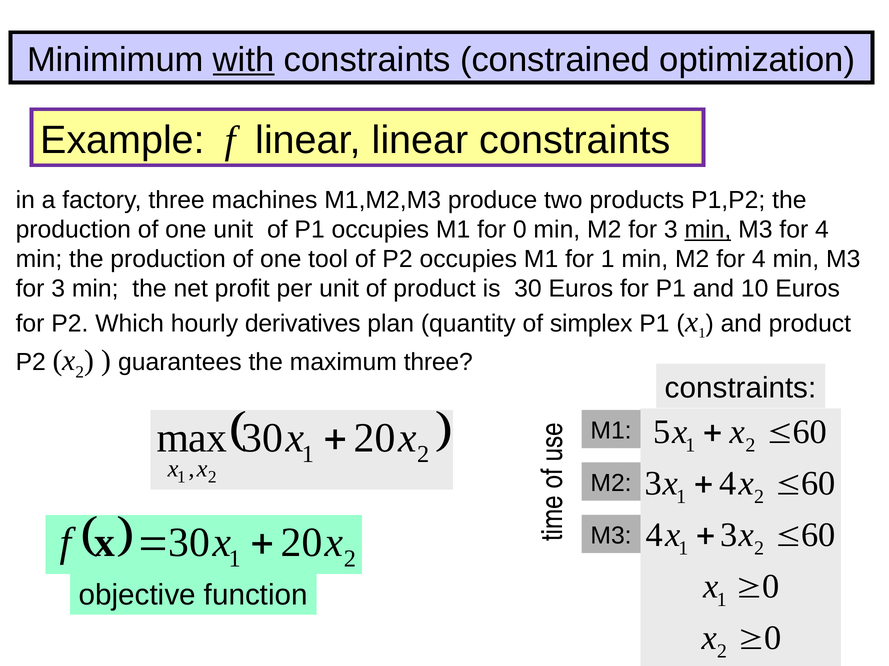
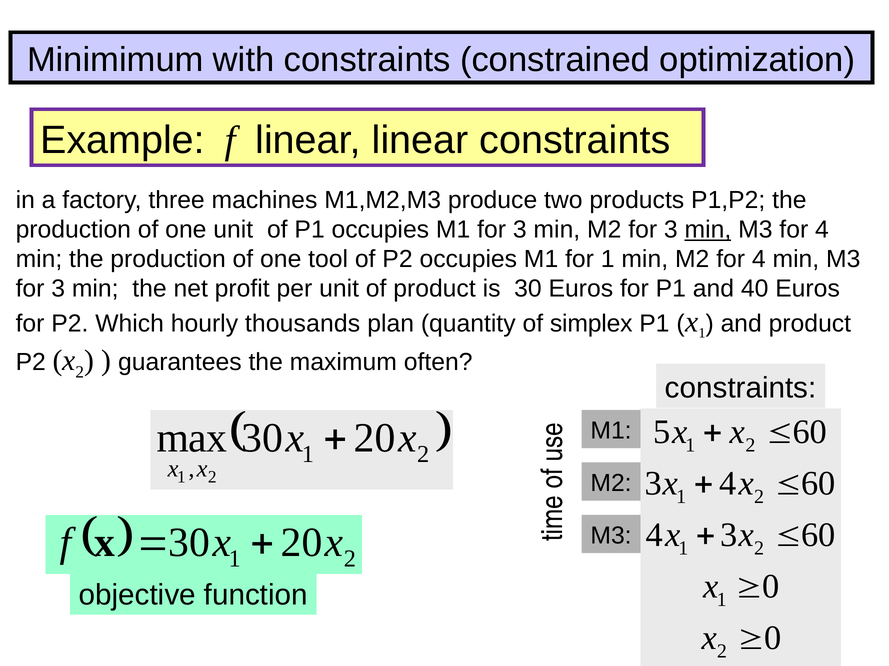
with underline: present -> none
M1 for 0: 0 -> 3
10: 10 -> 40
derivatives: derivatives -> thousands
maximum three: three -> often
